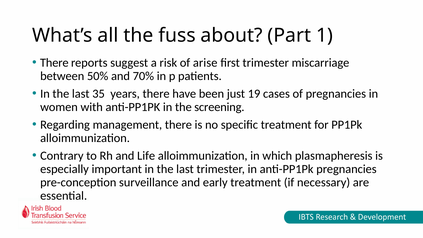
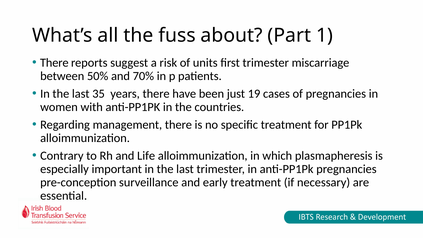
arise: arise -> units
screening: screening -> countries
